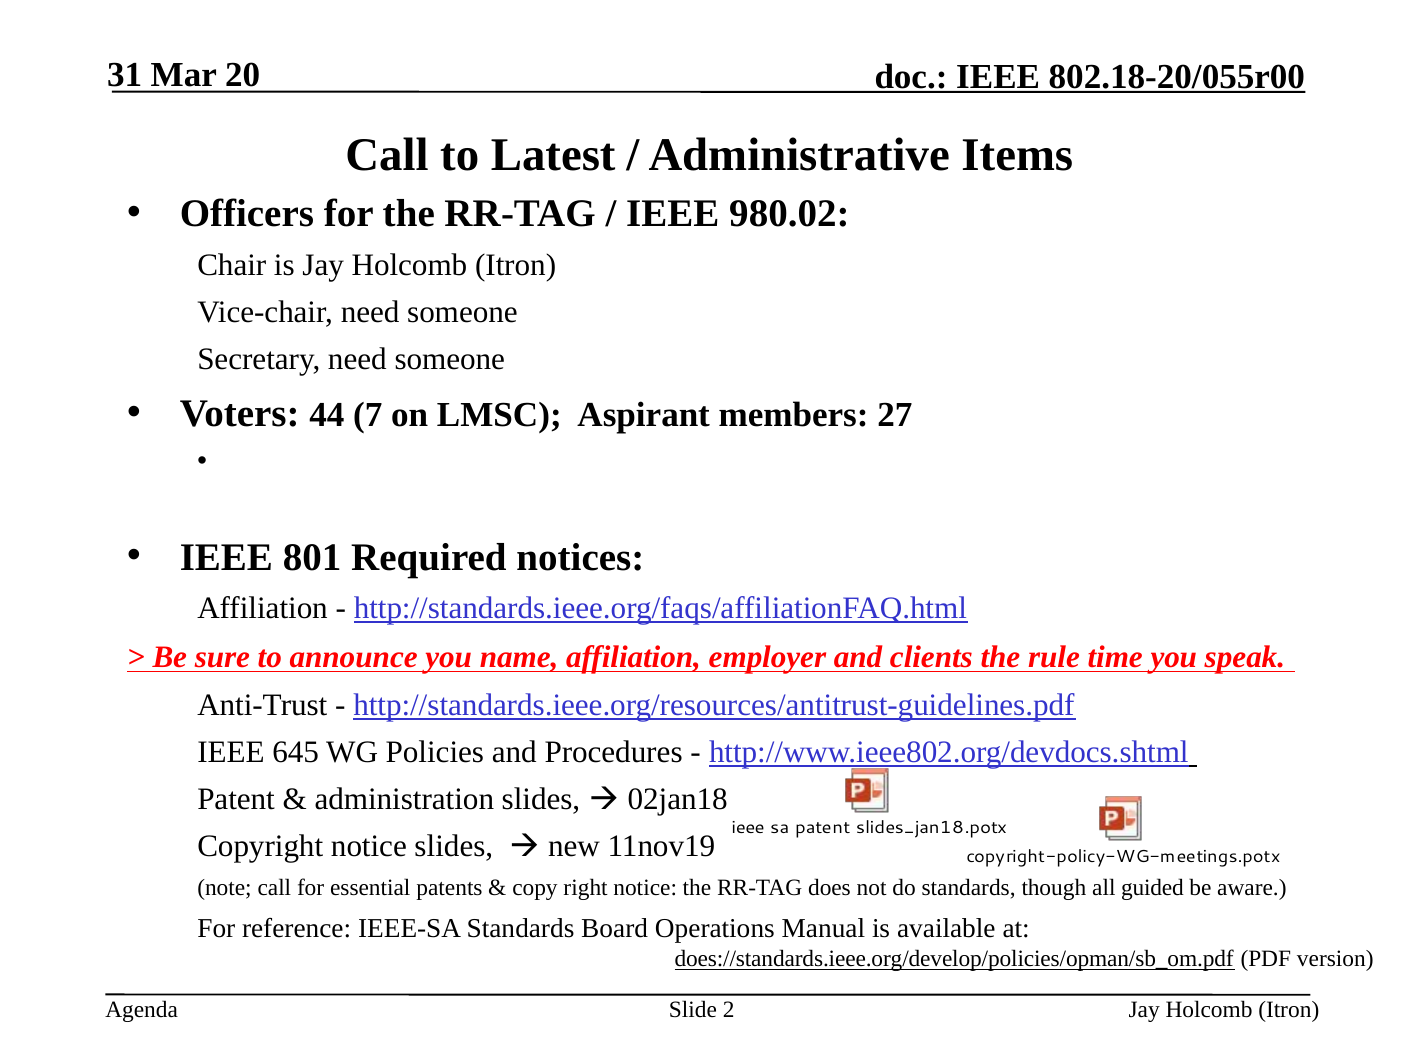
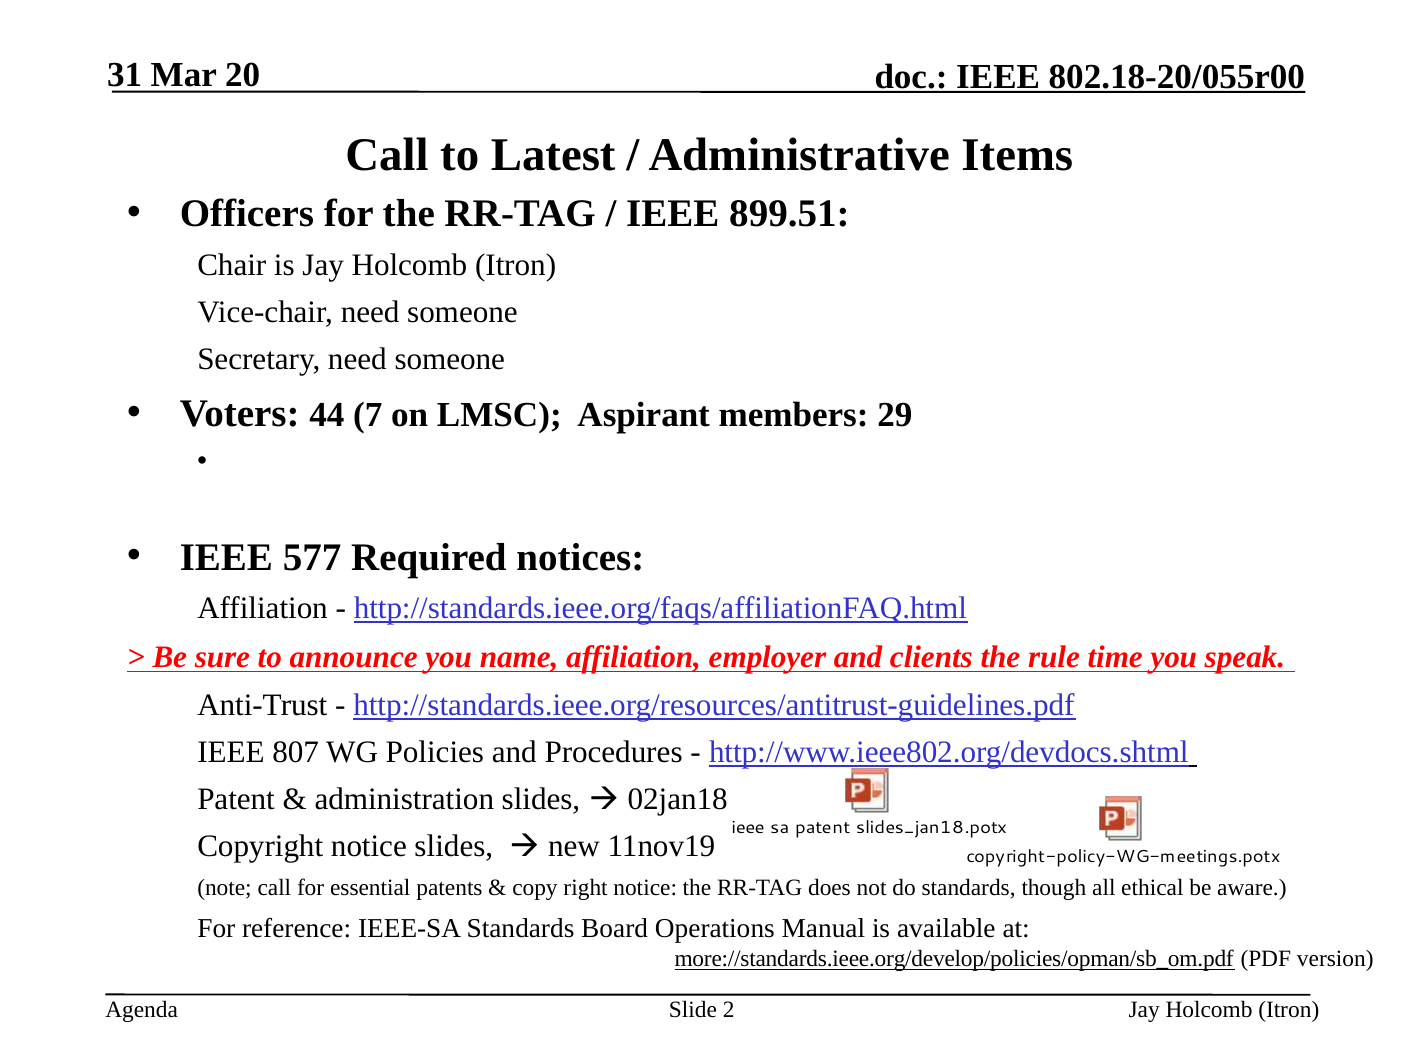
980.02: 980.02 -> 899.51
27: 27 -> 29
801: 801 -> 577
645: 645 -> 807
guided: guided -> ethical
does://standards.ieee.org/develop/policies/opman/sb_om.pdf: does://standards.ieee.org/develop/policies/opman/sb_om.pdf -> more://standards.ieee.org/develop/policies/opman/sb_om.pdf
